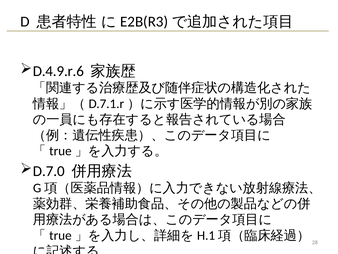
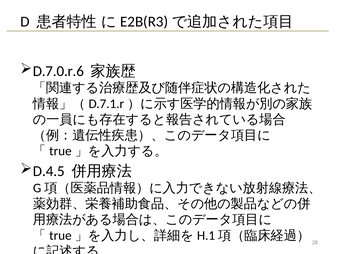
D.4.9.r.6: D.4.9.r.6 -> D.7.0.r.6
D.7.0: D.7.0 -> D.4.5
